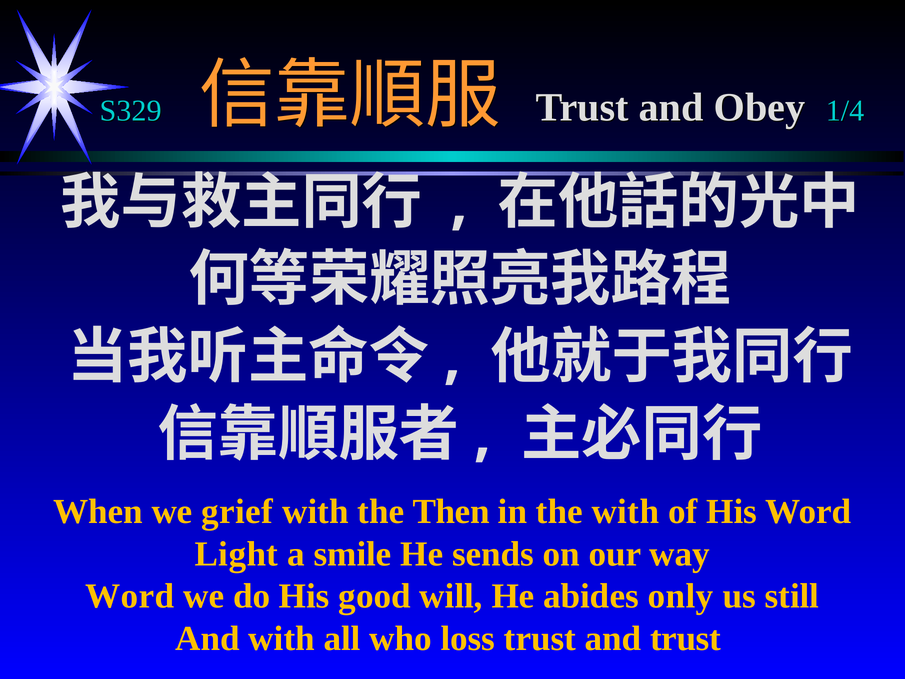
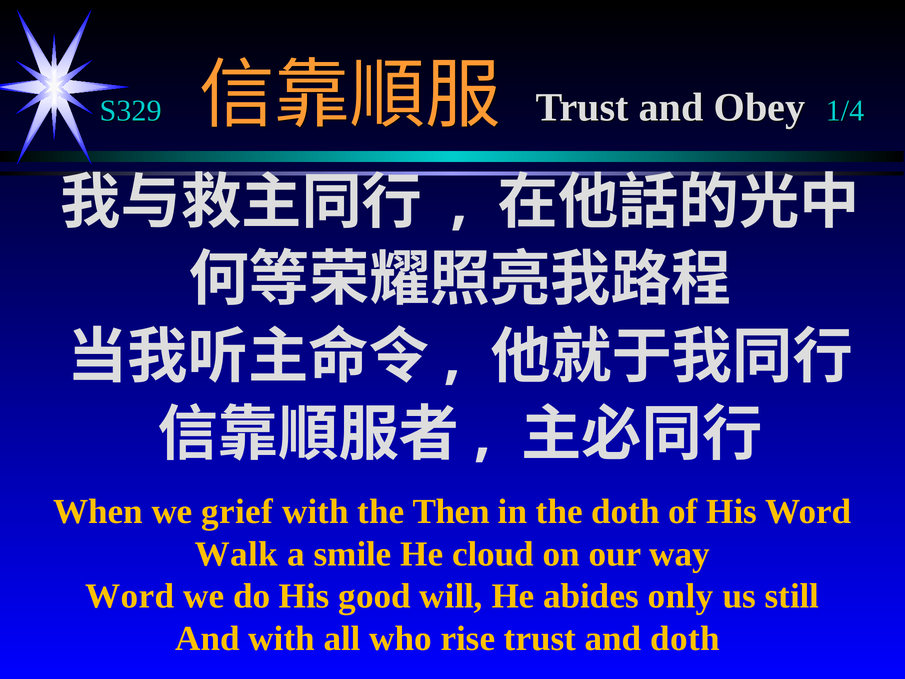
the with: with -> doth
Light: Light -> Walk
sends: sends -> cloud
loss: loss -> rise
and trust: trust -> doth
